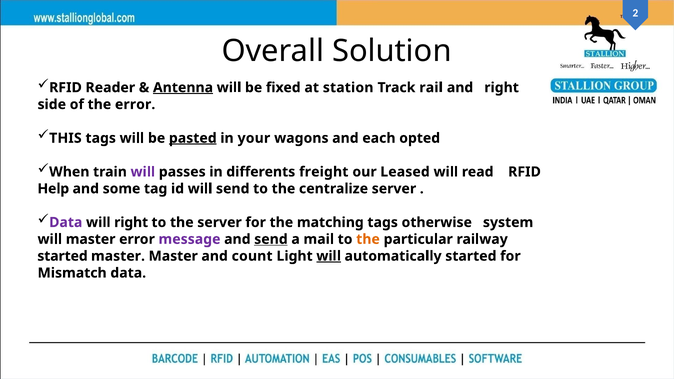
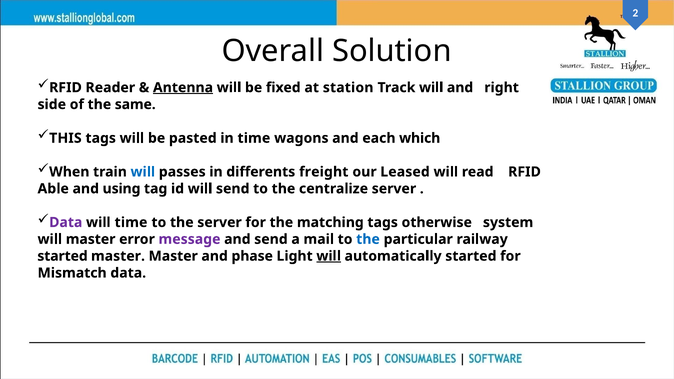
Track rail: rail -> will
the error: error -> same
pasted underline: present -> none
in your: your -> time
opted: opted -> which
will at (143, 172) colour: purple -> blue
Help: Help -> Able
some: some -> using
will right: right -> time
send at (271, 239) underline: present -> none
the at (368, 239) colour: orange -> blue
count: count -> phase
